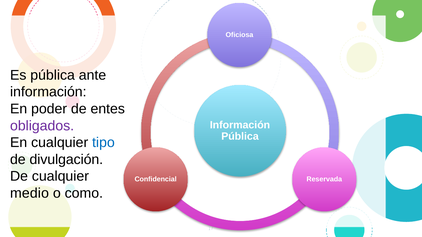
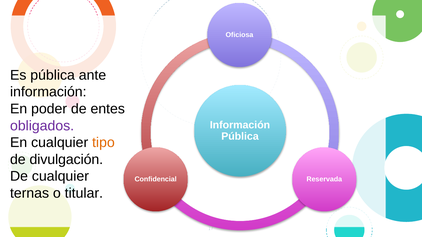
tipo colour: blue -> orange
medio: medio -> ternas
como: como -> titular
